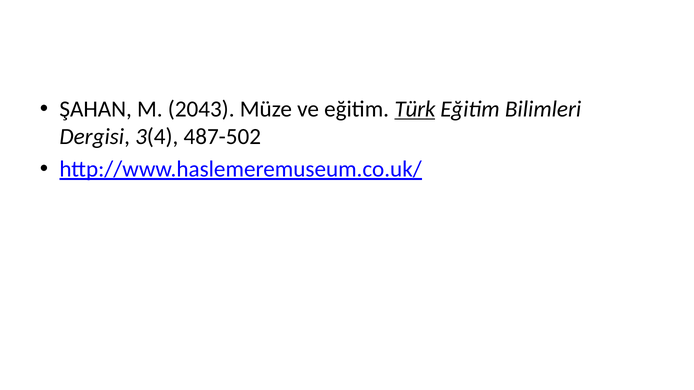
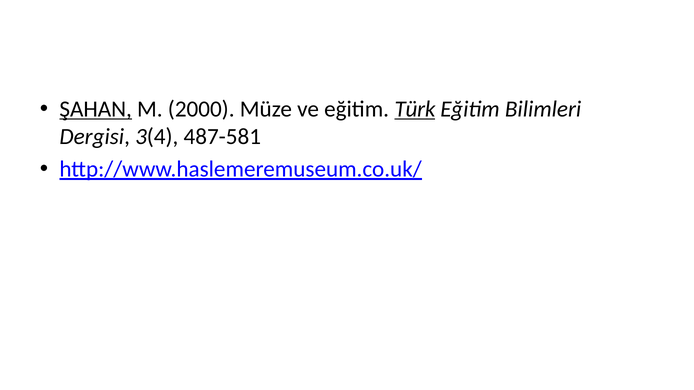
ŞAHAN underline: none -> present
2043: 2043 -> 2000
487-502: 487-502 -> 487-581
